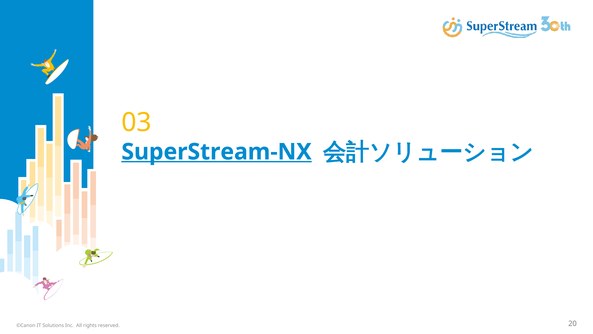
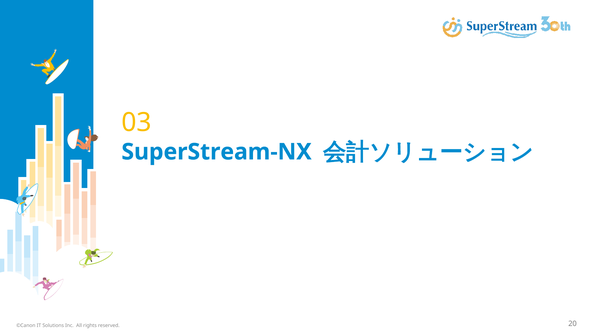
SuperStream-NX underline: present -> none
